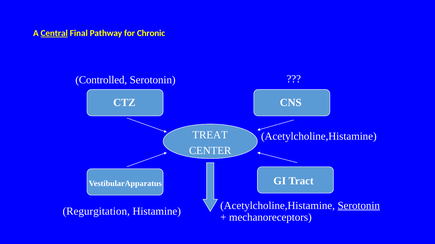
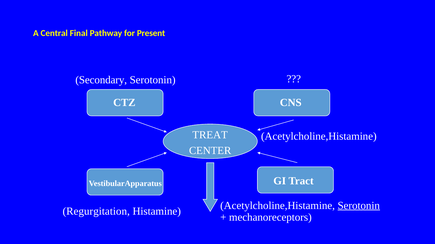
Central underline: present -> none
Chronic: Chronic -> Present
Controlled: Controlled -> Secondary
